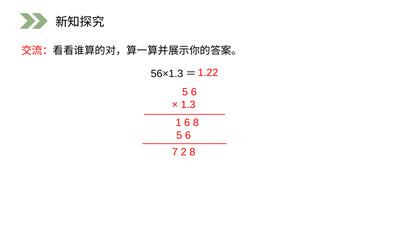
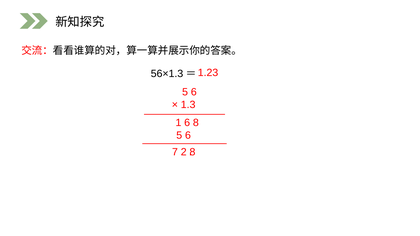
1.22: 1.22 -> 1.23
